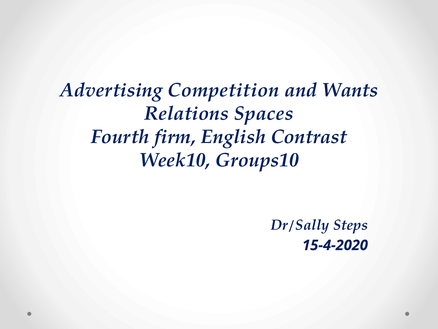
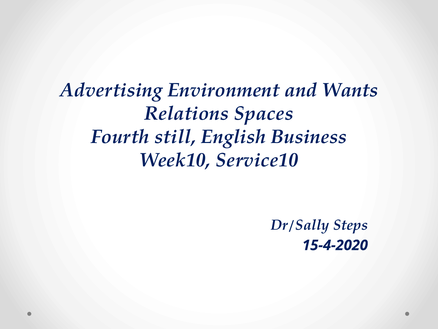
Competition: Competition -> Environment
firm: firm -> still
Contrast: Contrast -> Business
Groups10: Groups10 -> Service10
